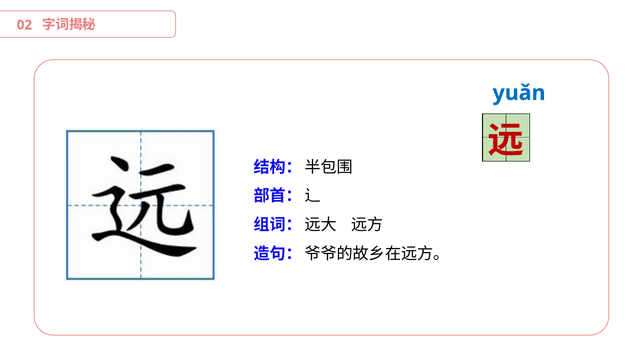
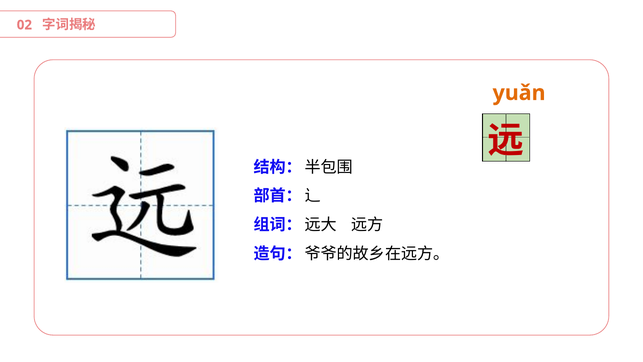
yuǎn colour: blue -> orange
